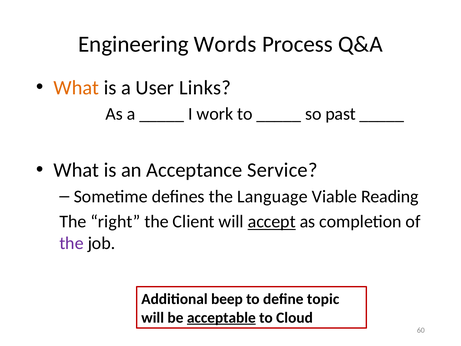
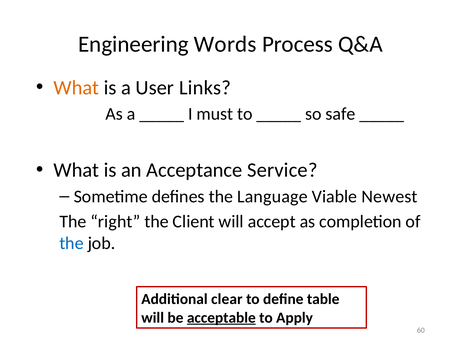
work: work -> must
past: past -> safe
Reading: Reading -> Newest
accept underline: present -> none
the at (71, 243) colour: purple -> blue
beep: beep -> clear
topic: topic -> table
Cloud: Cloud -> Apply
